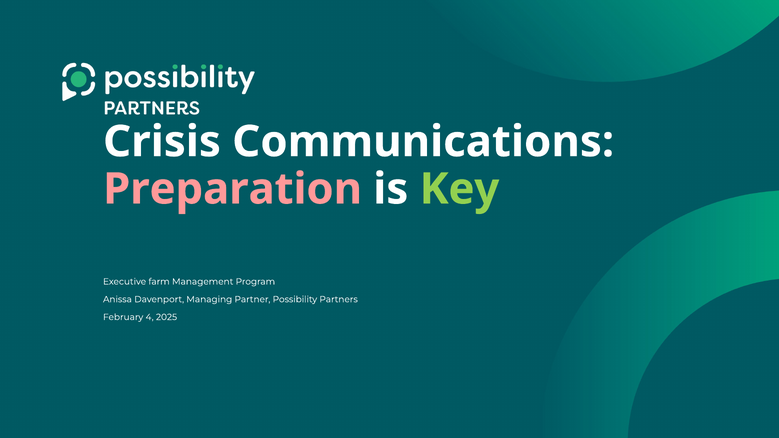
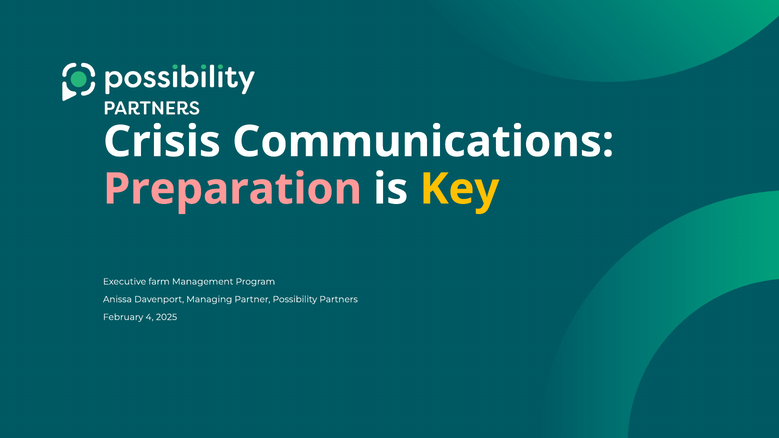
Key colour: light green -> yellow
